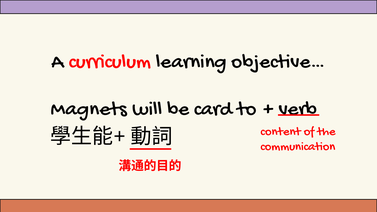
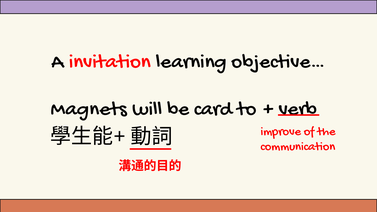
curriculum: curriculum -> invitation
content: content -> improve
